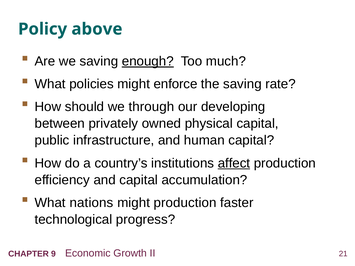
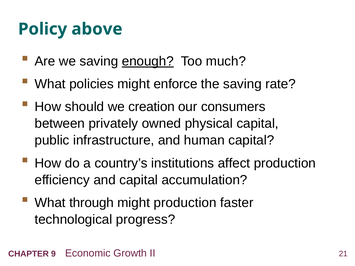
through: through -> creation
developing: developing -> consumers
affect underline: present -> none
nations: nations -> through
